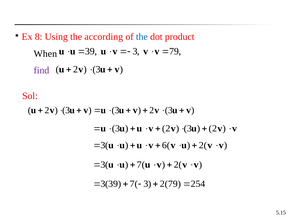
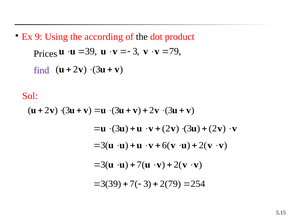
8: 8 -> 9
the at (142, 37) colour: blue -> black
When: When -> Prices
